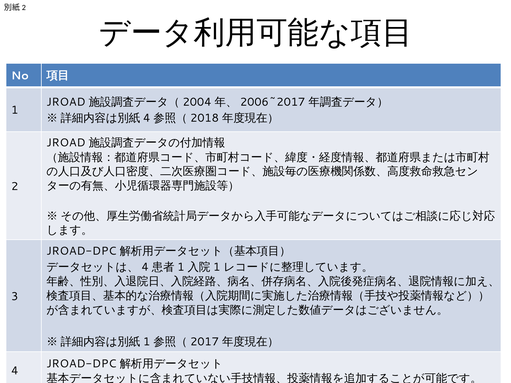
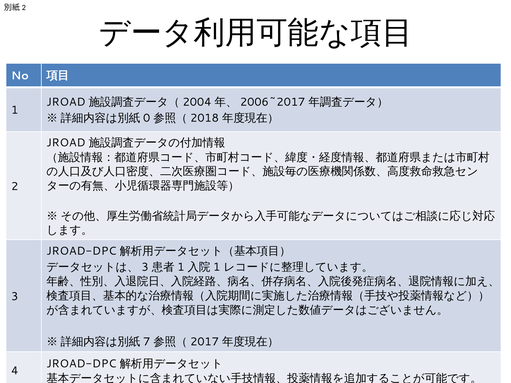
4 at (147, 118): 4 -> 0
4 at (145, 267): 4 -> 3
1 at (147, 342): 1 -> 7
